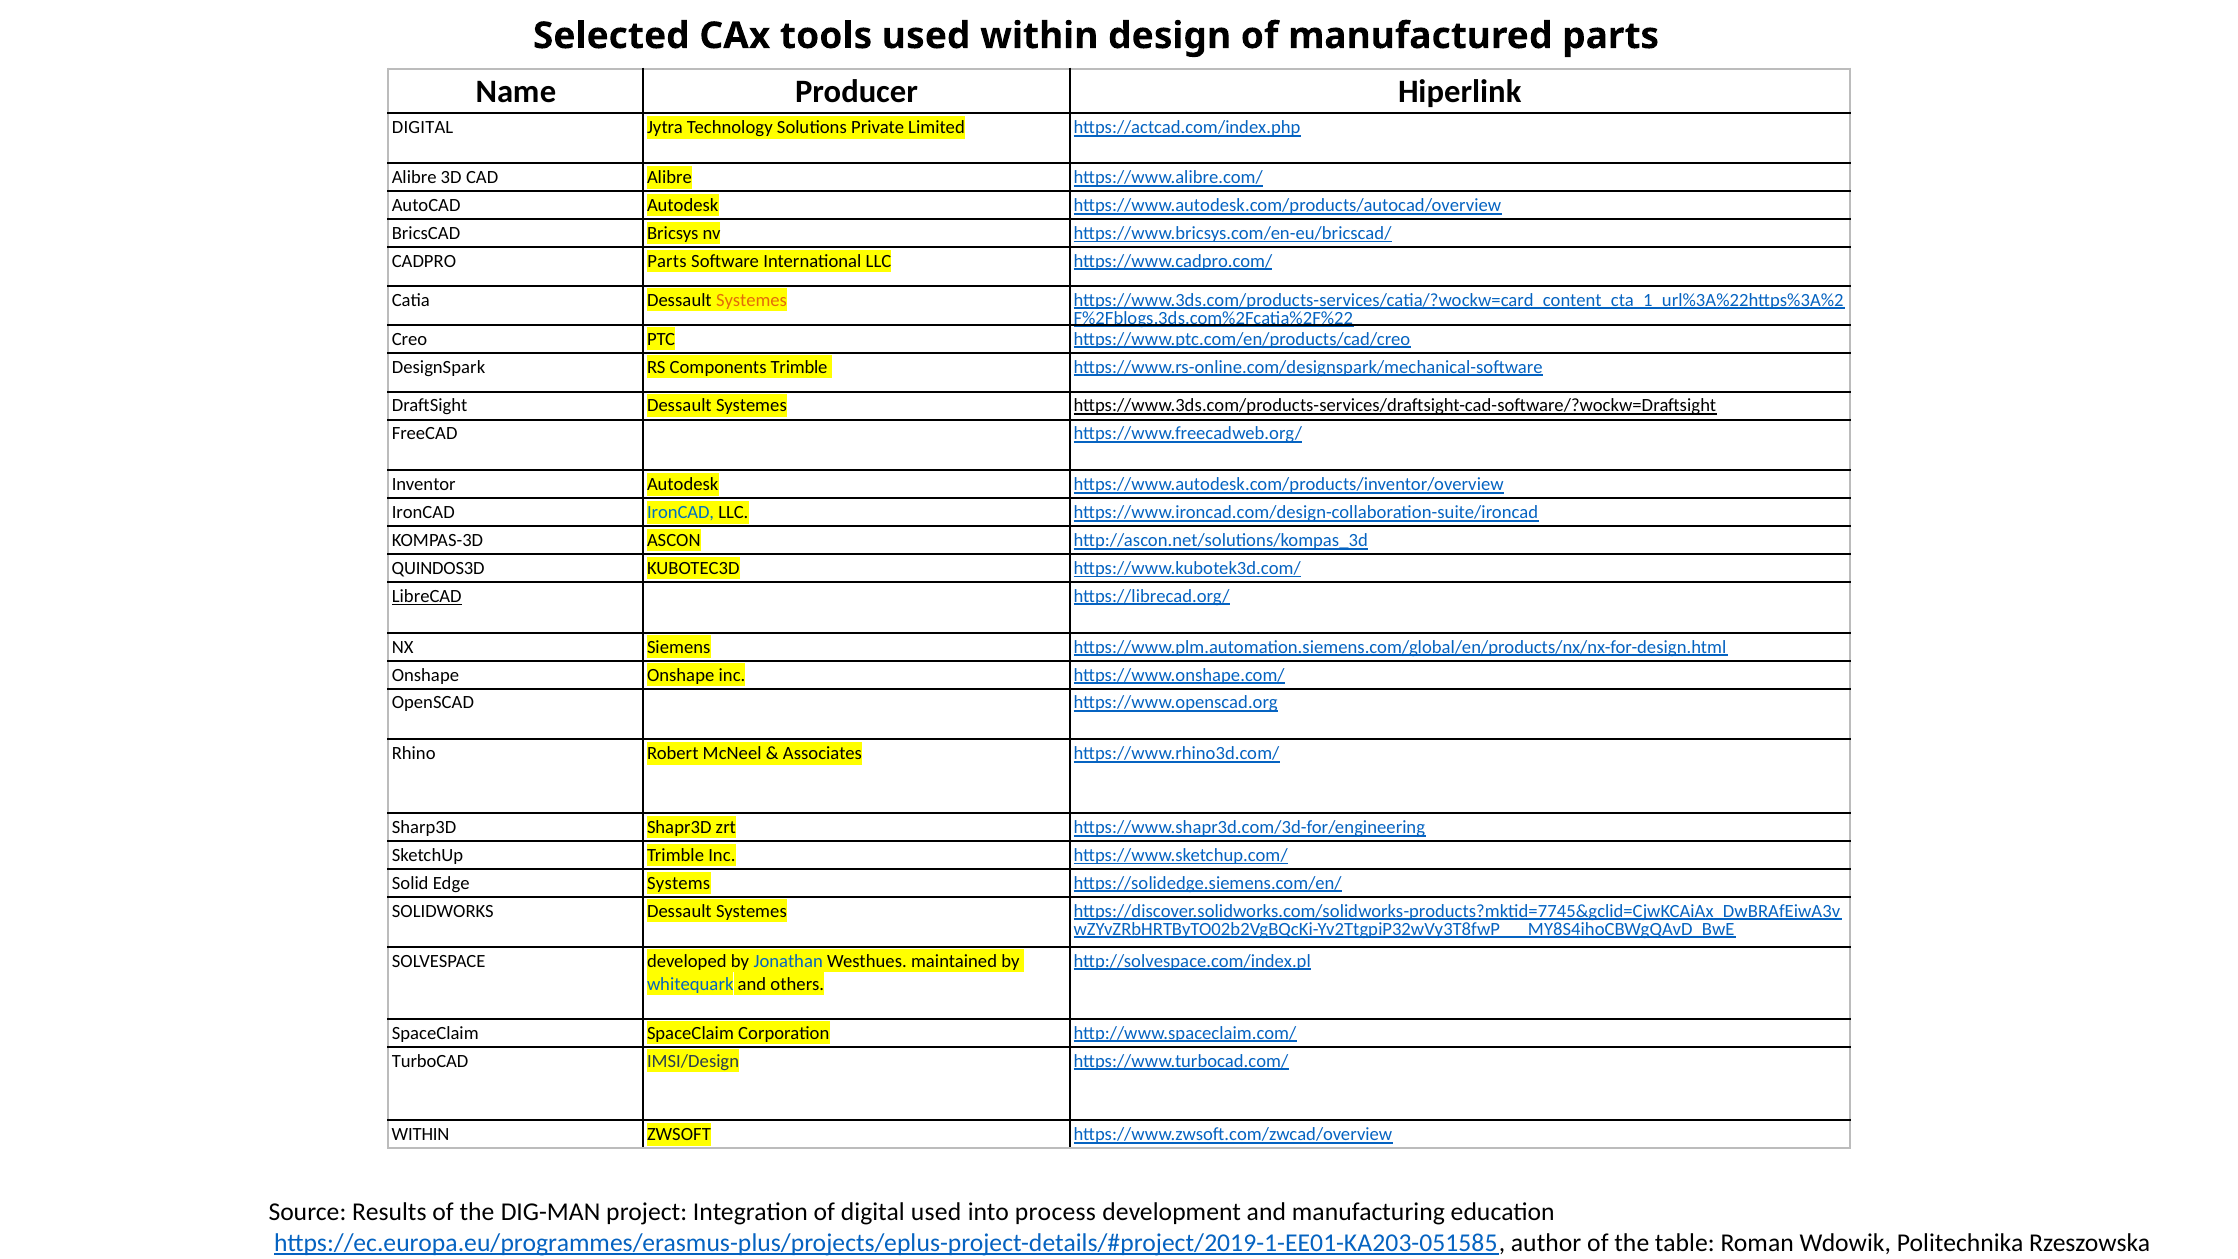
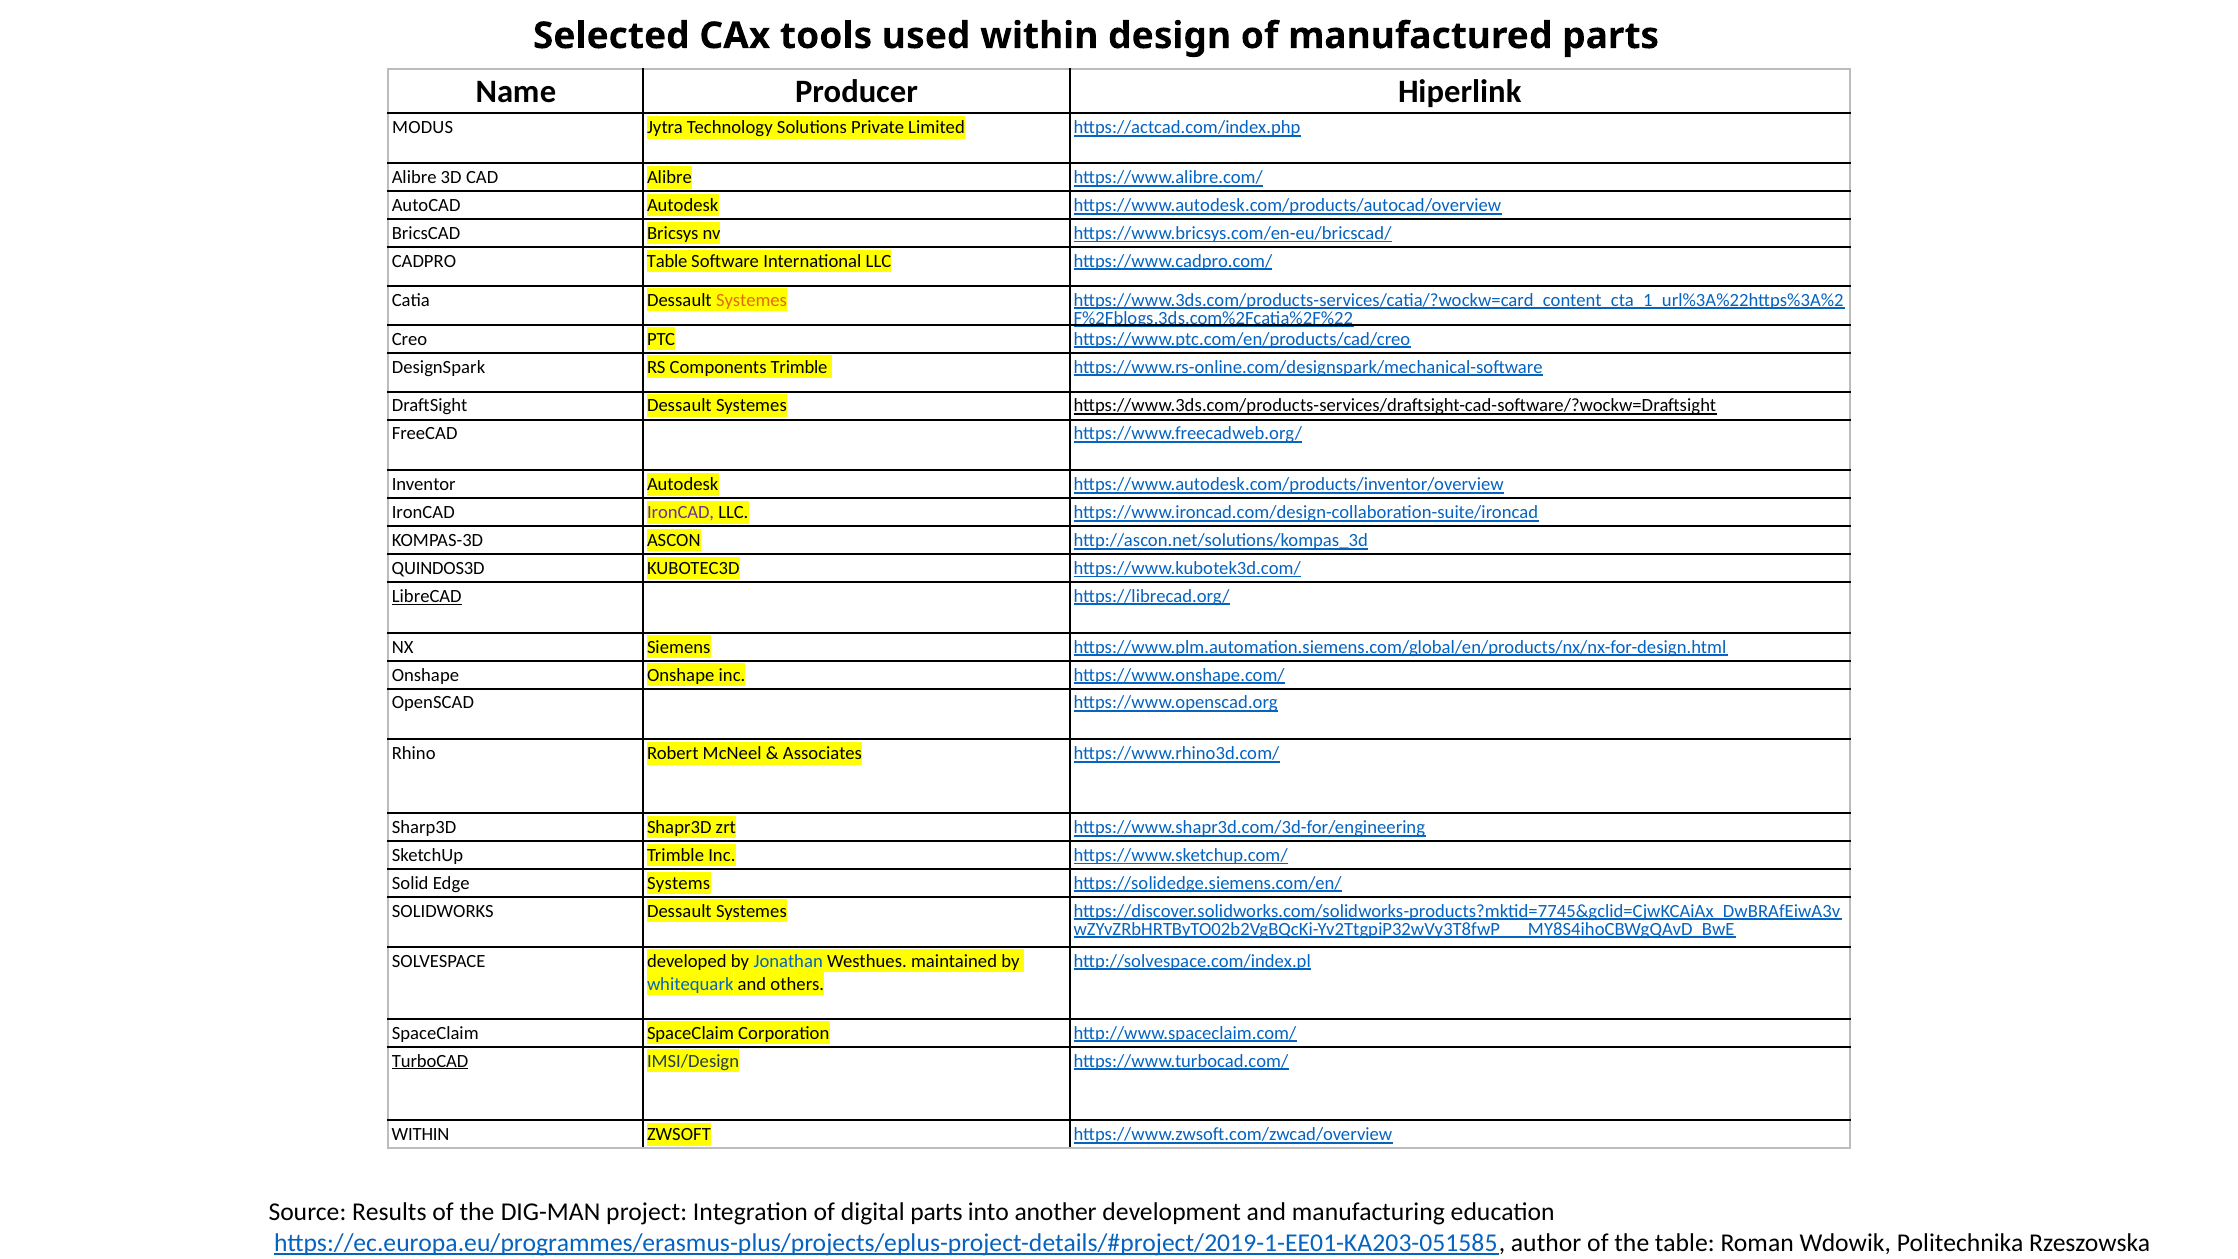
DIGITAL at (423, 127): DIGITAL -> MODUS
CADPRO Parts: Parts -> Table
IronCAD at (681, 512) colour: blue -> purple
TurboCAD underline: none -> present
digital used: used -> parts
process: process -> another
